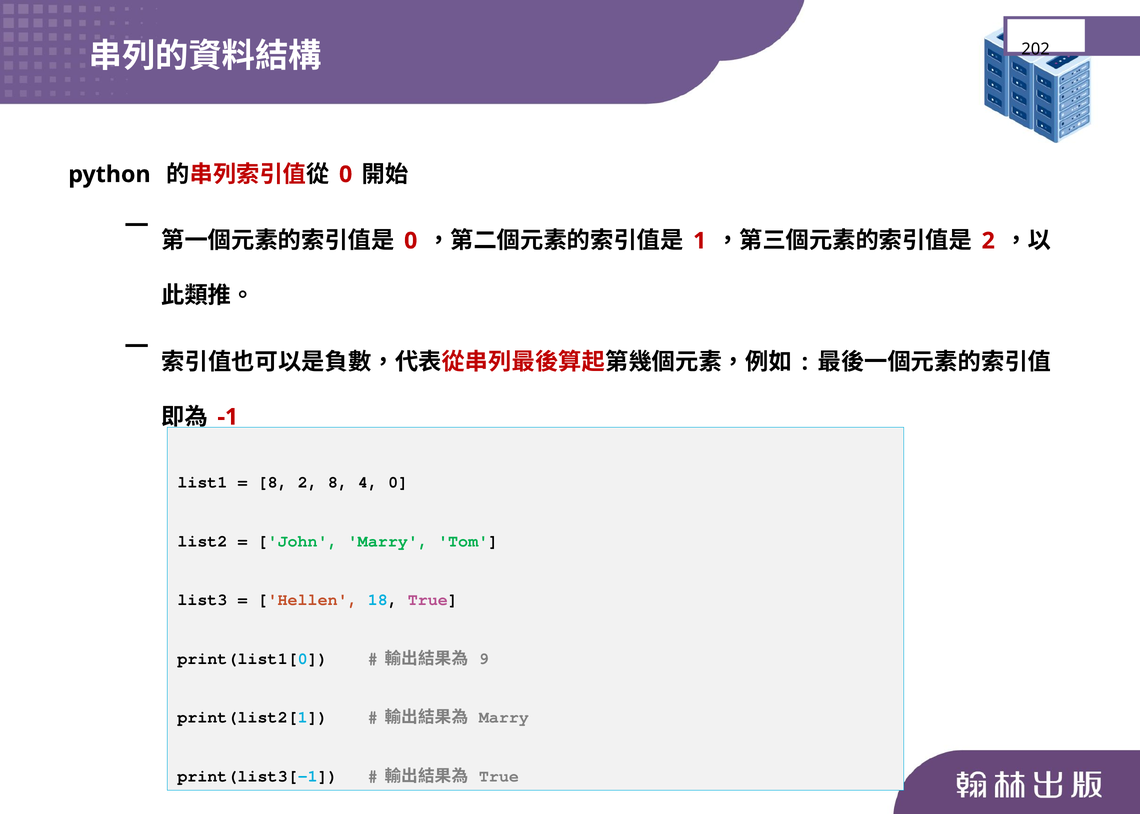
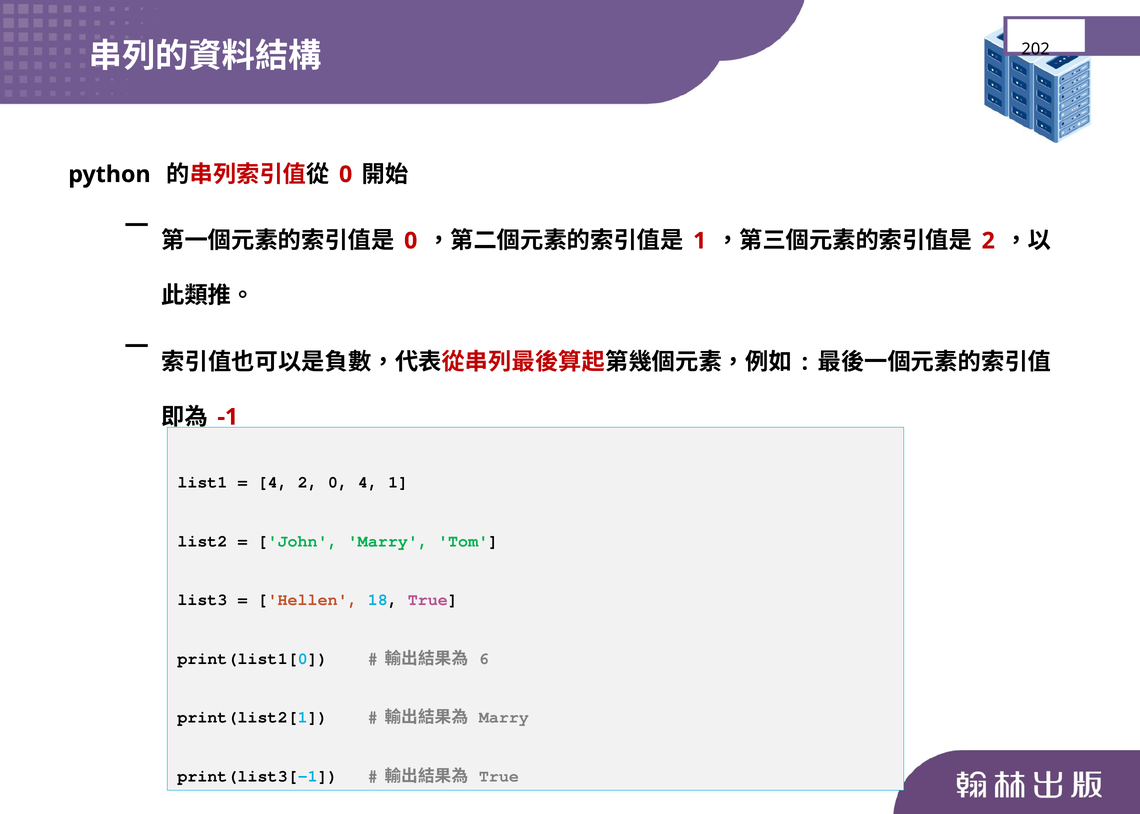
8 at (273, 483): 8 -> 4
2 8: 8 -> 0
4 0: 0 -> 1
9: 9 -> 6
